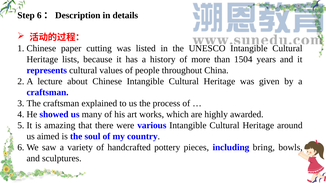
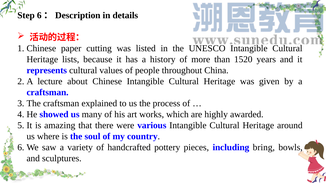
1504: 1504 -> 1520
aimed: aimed -> where
